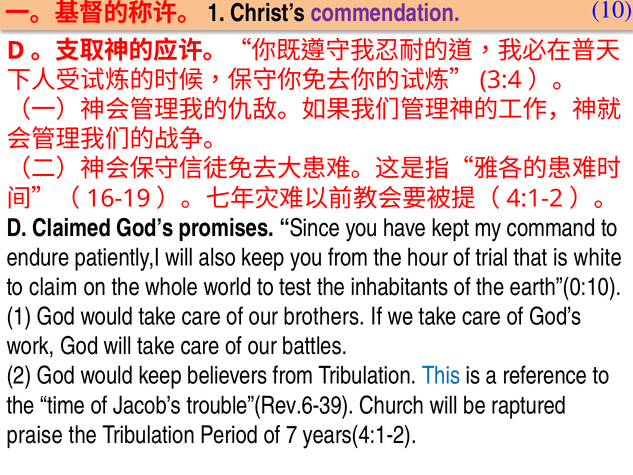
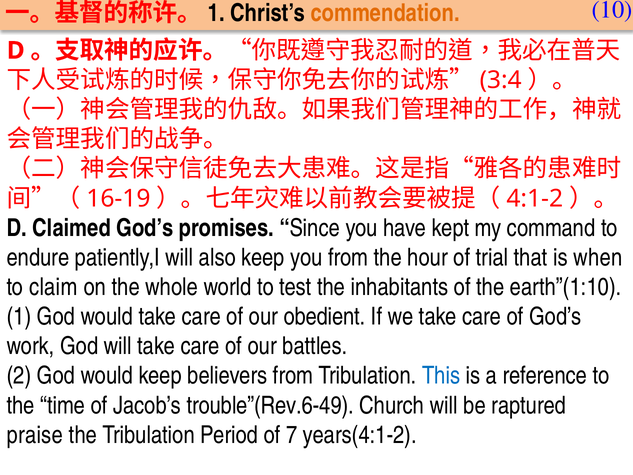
commendation colour: purple -> orange
white: white -> when
earth”(0:10: earth”(0:10 -> earth”(1:10
brothers: brothers -> obedient
trouble”(Rev.6-39: trouble”(Rev.6-39 -> trouble”(Rev.6-49
